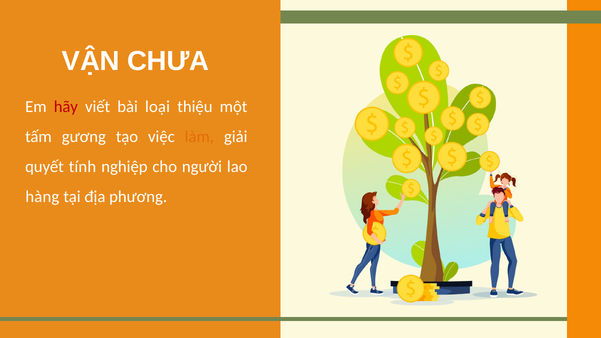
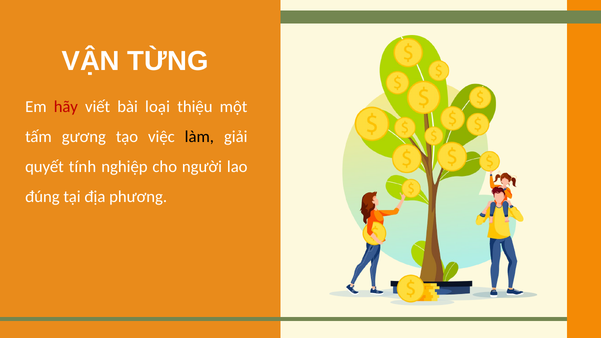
CHƯA: CHƯA -> TỪNG
làm colour: orange -> black
hàng: hàng -> đúng
